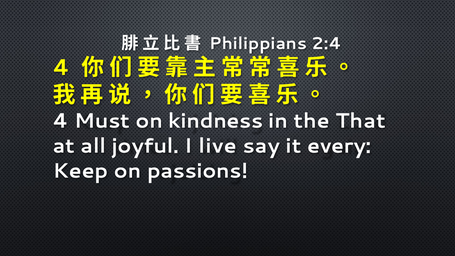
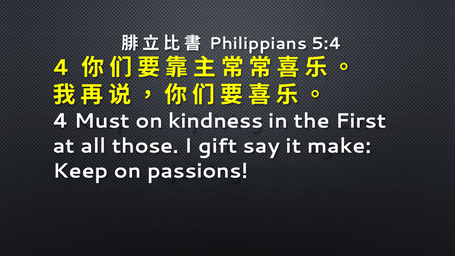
2:4: 2:4 -> 5:4
That: That -> First
joyful: joyful -> those
live: live -> gift
every: every -> make
